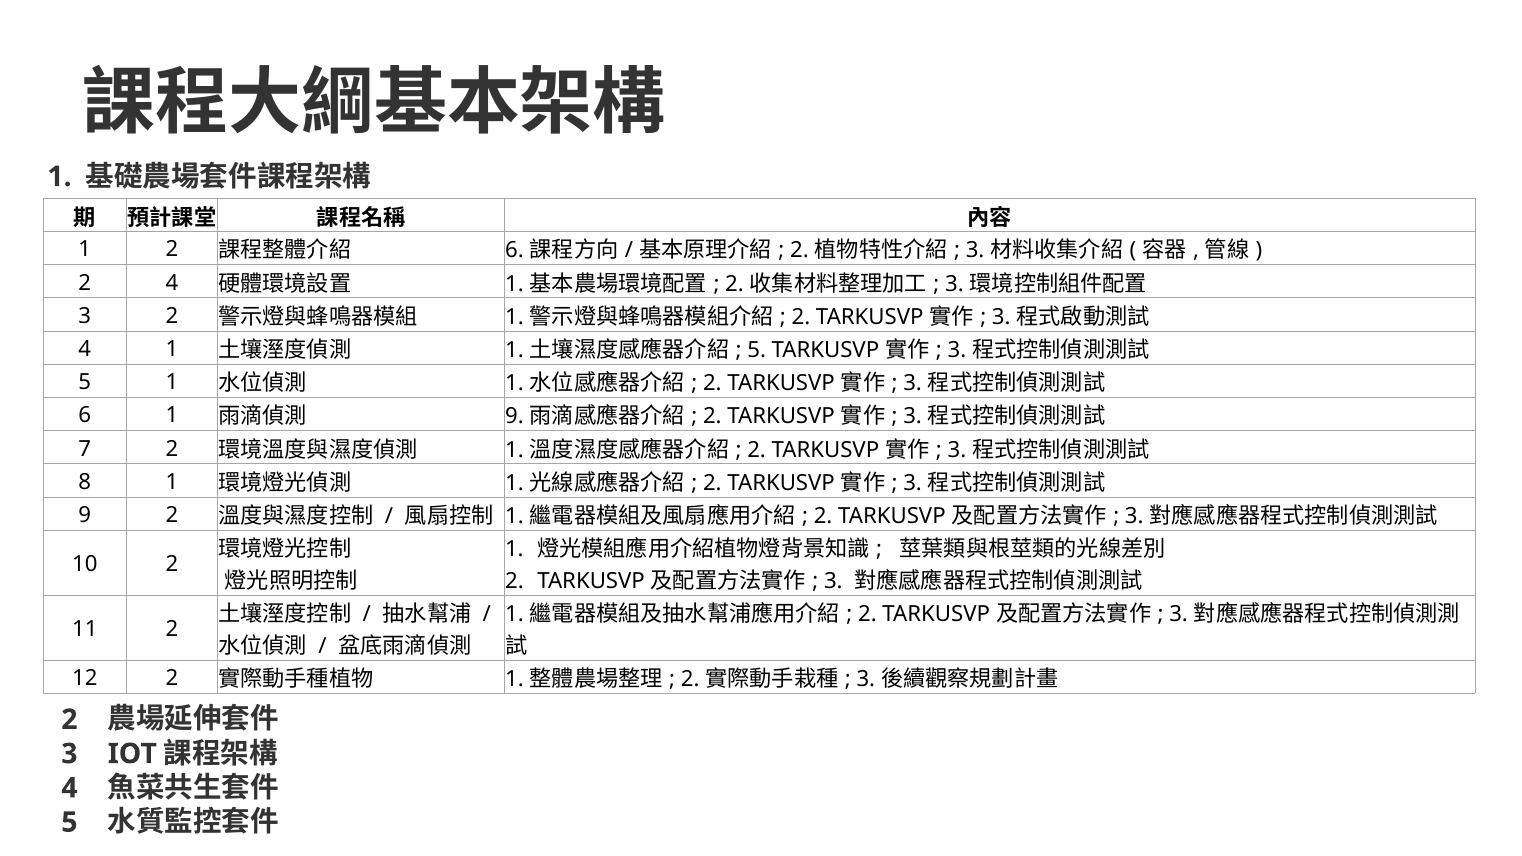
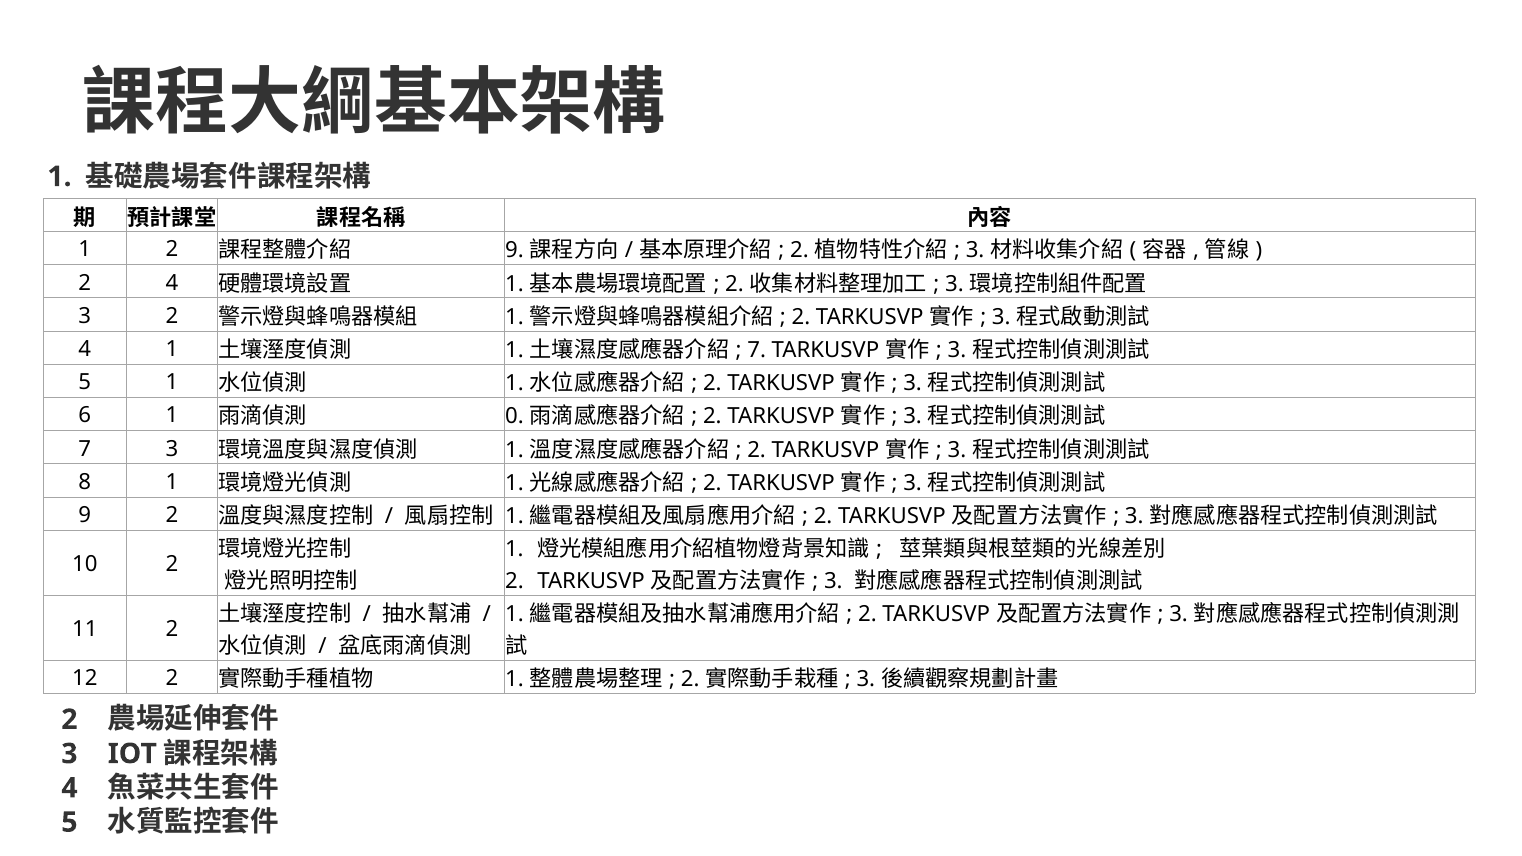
6 at (515, 251): 6 -> 9
5 at (757, 350): 5 -> 7
9 at (515, 417): 9 -> 0
7 2: 2 -> 3
